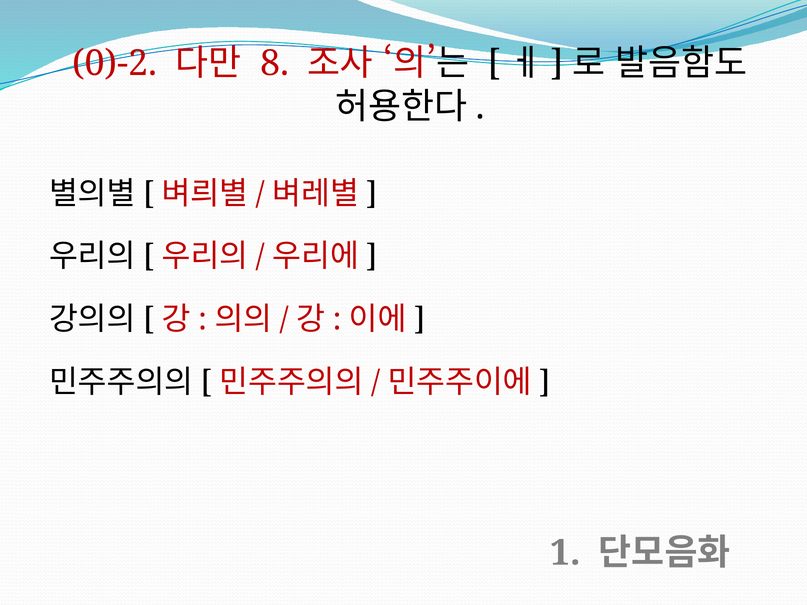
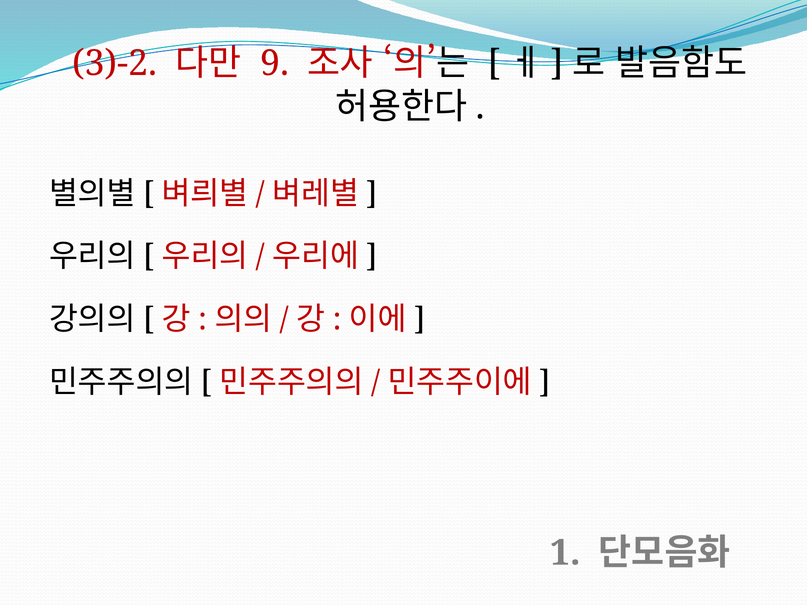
0)-2: 0)-2 -> 3)-2
8: 8 -> 9
